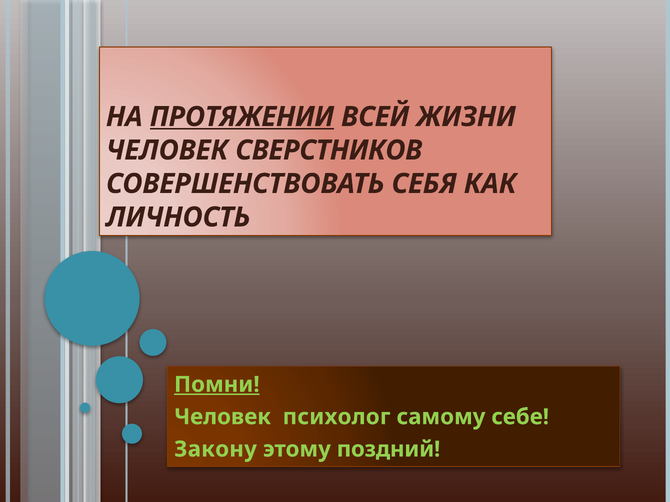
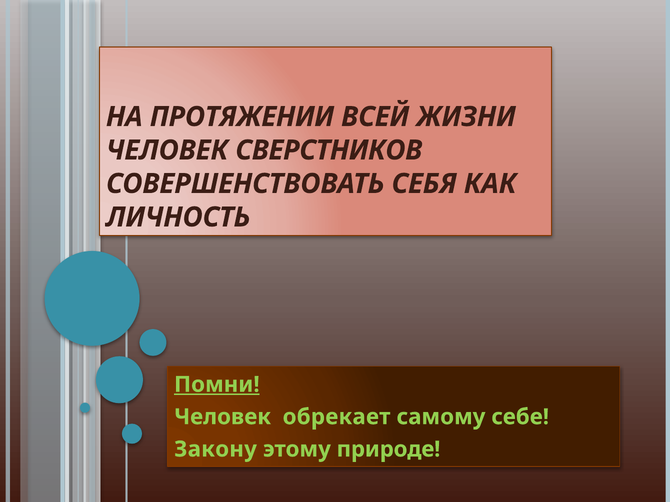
ПРОТЯЖЕНИИ underline: present -> none
психолог: психолог -> обрекает
поздний: поздний -> природе
